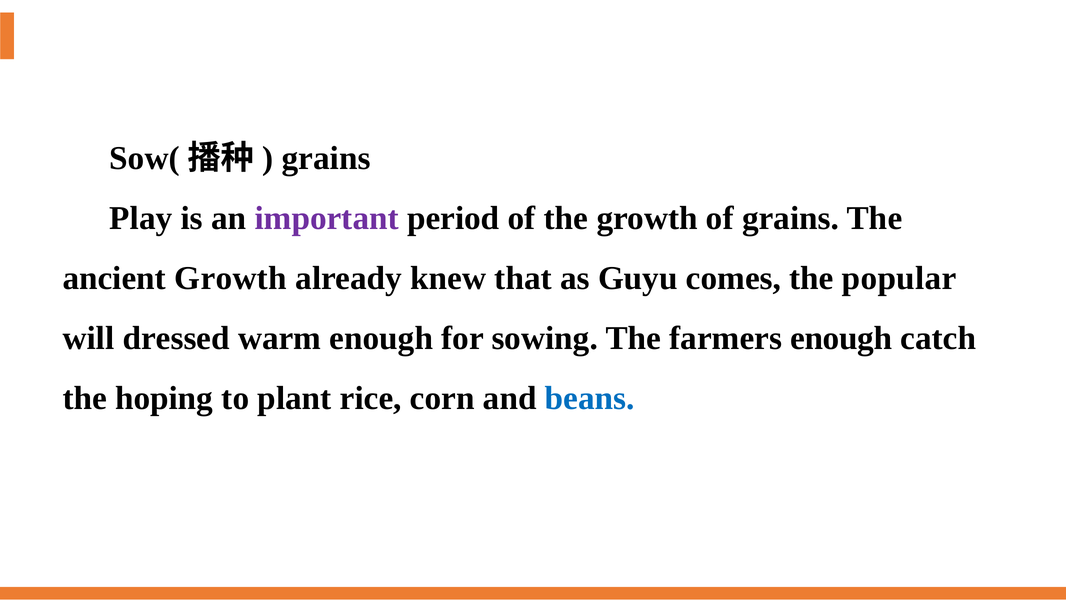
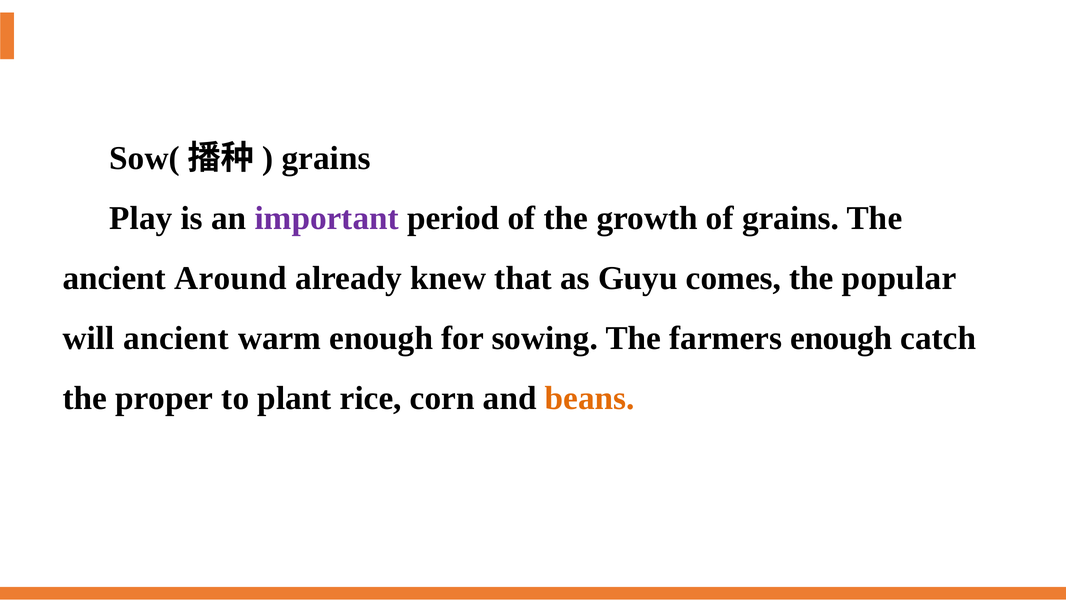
ancient Growth: Growth -> Around
will dressed: dressed -> ancient
hoping: hoping -> proper
beans colour: blue -> orange
